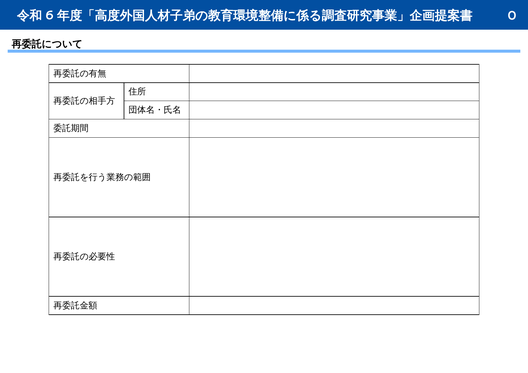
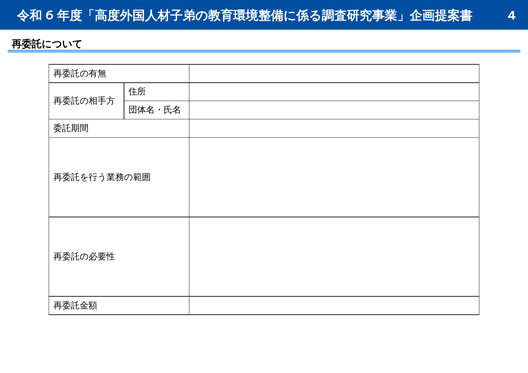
0: 0 -> 4
